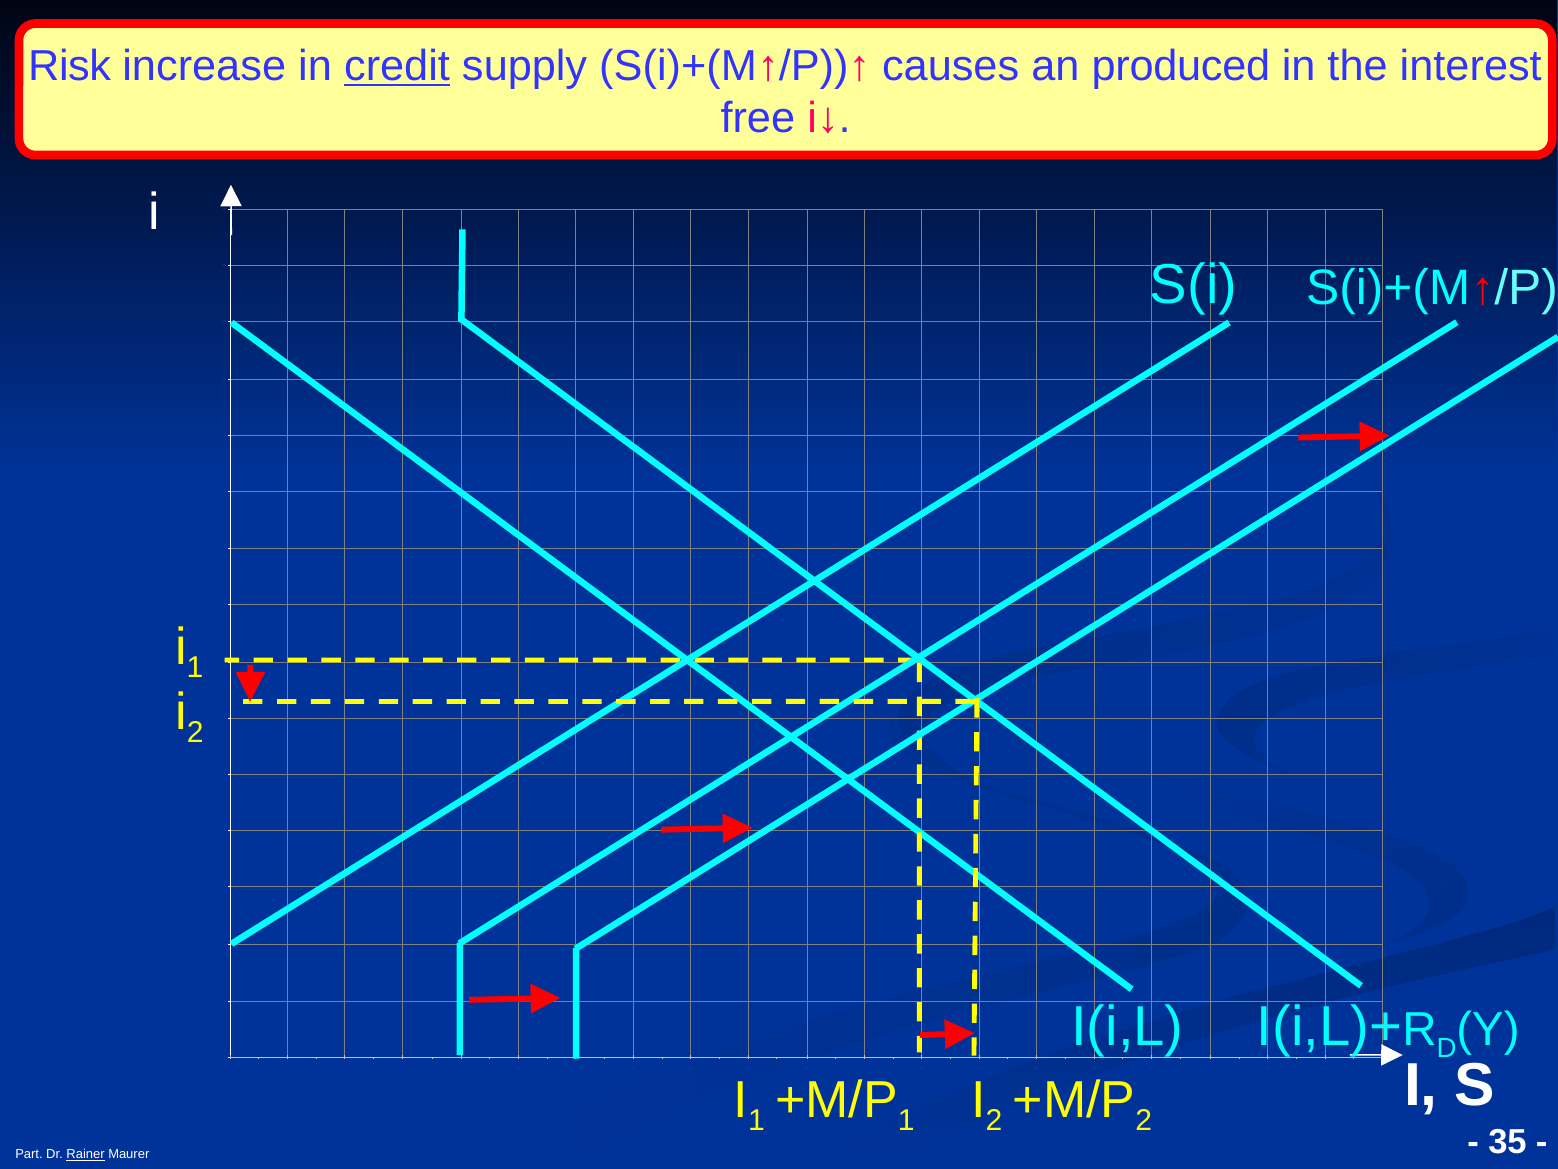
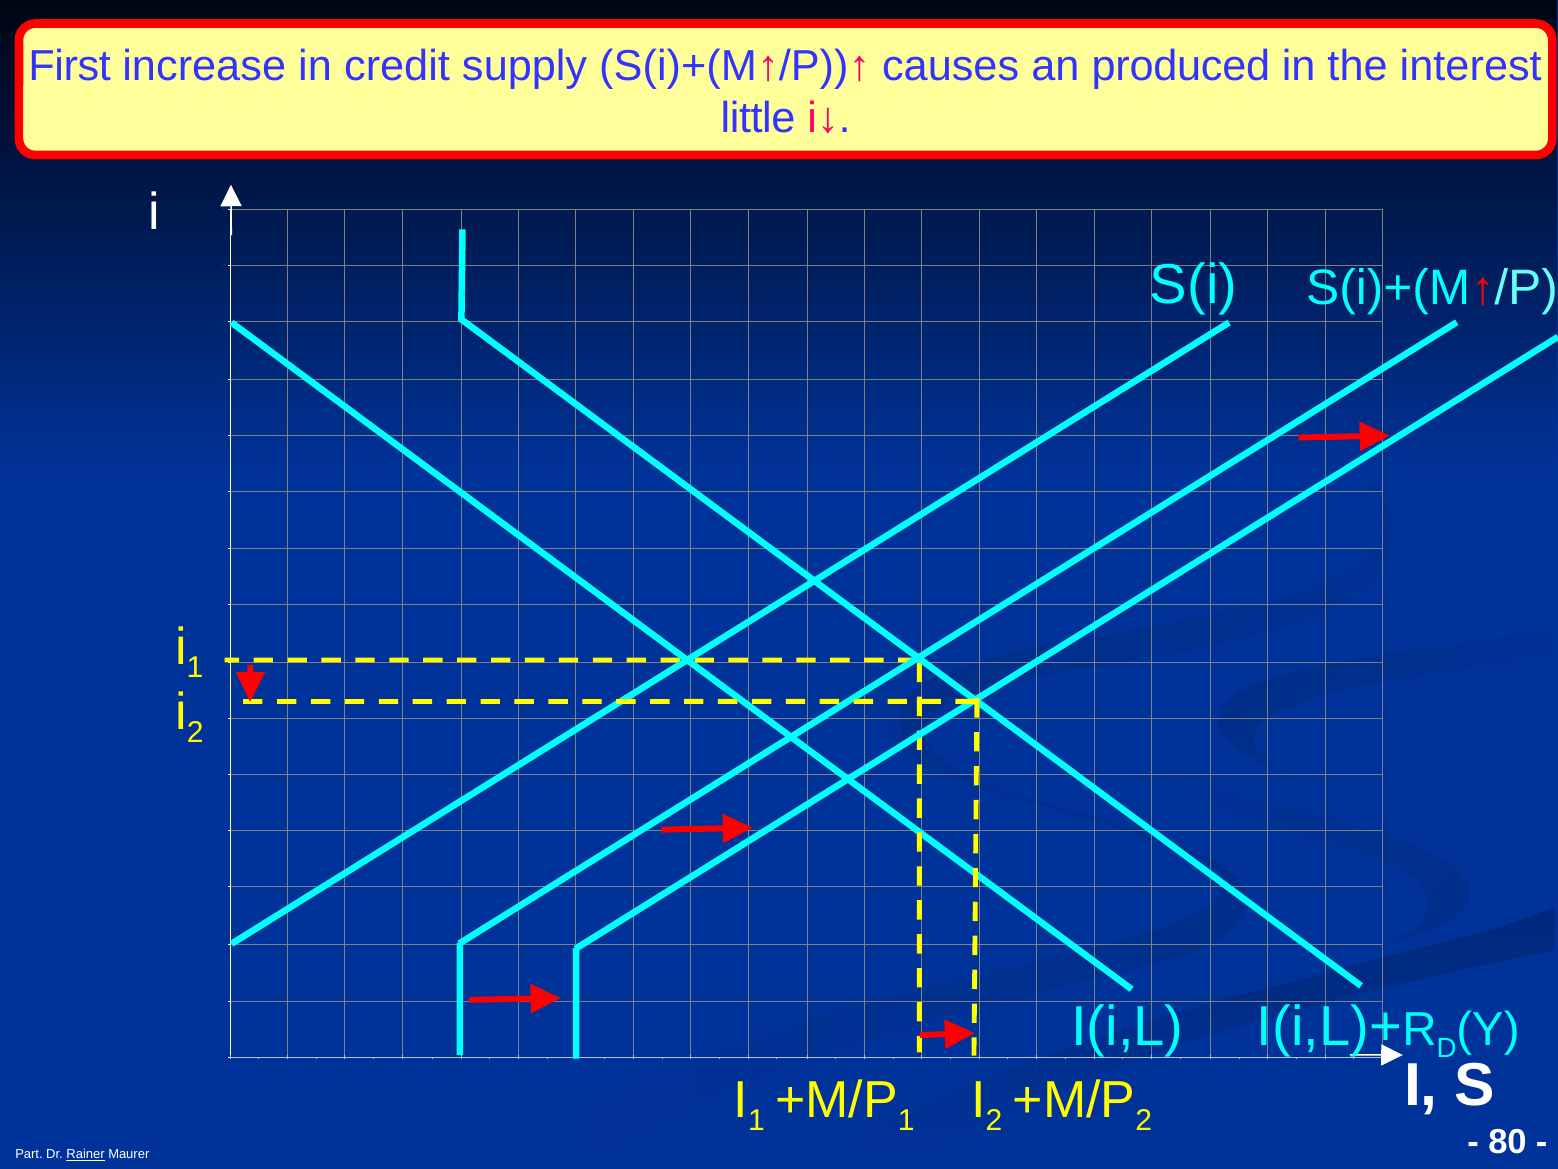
Risk: Risk -> First
credit underline: present -> none
free: free -> little
35: 35 -> 80
